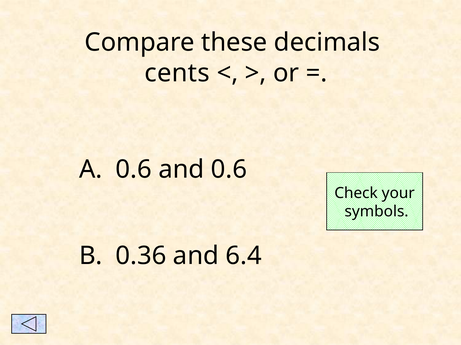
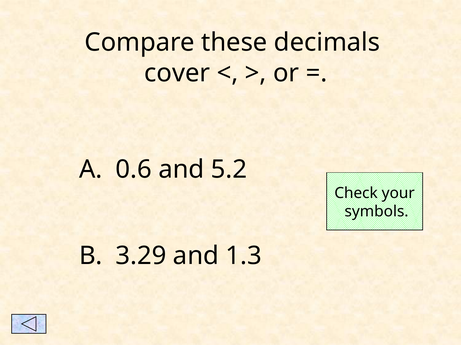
cents: cents -> cover
and 0.6: 0.6 -> 5.2
0.36: 0.36 -> 3.29
6.4: 6.4 -> 1.3
